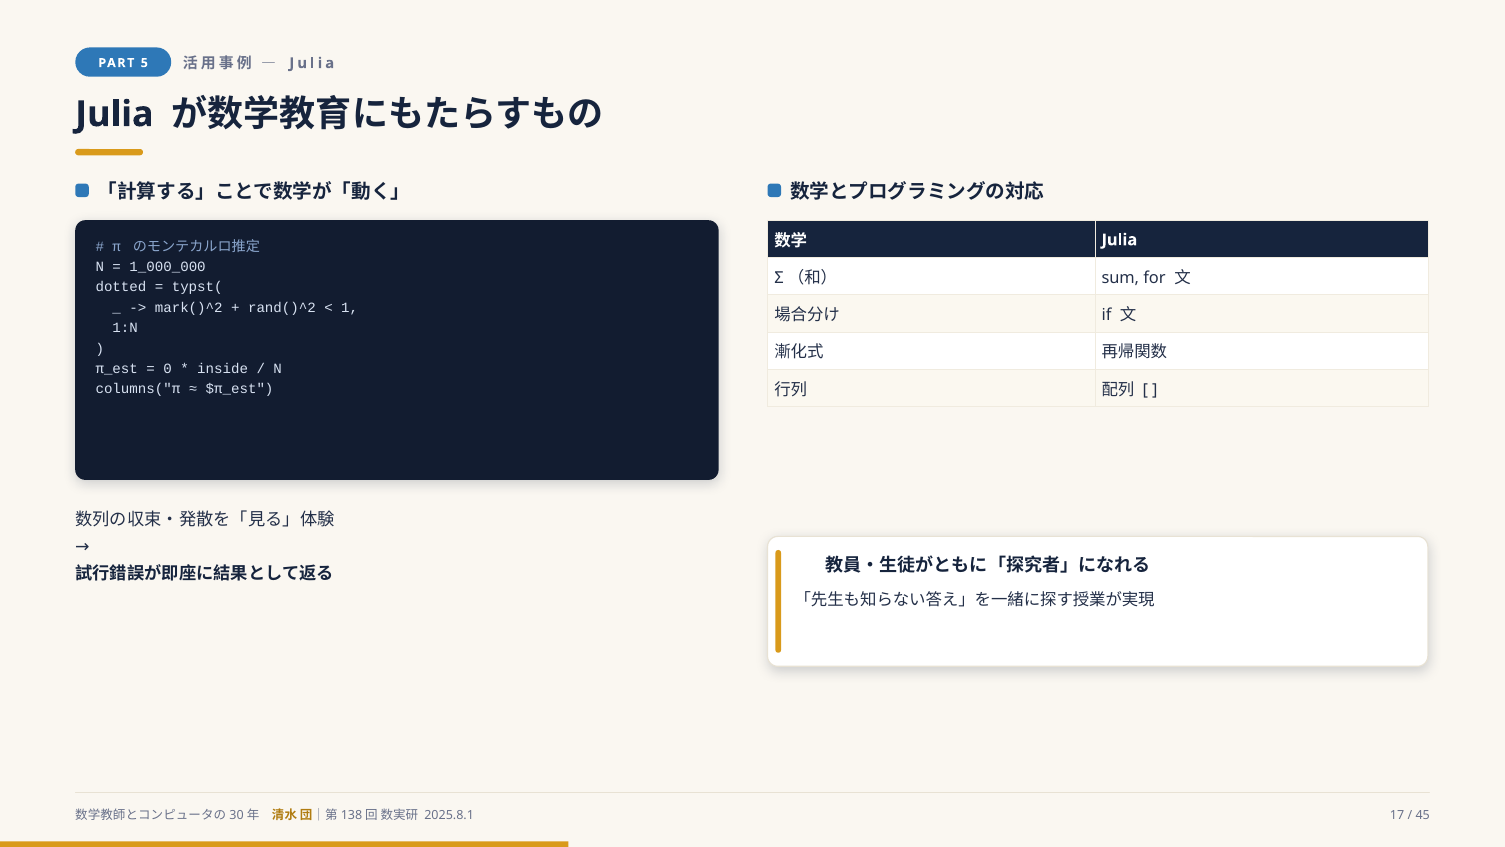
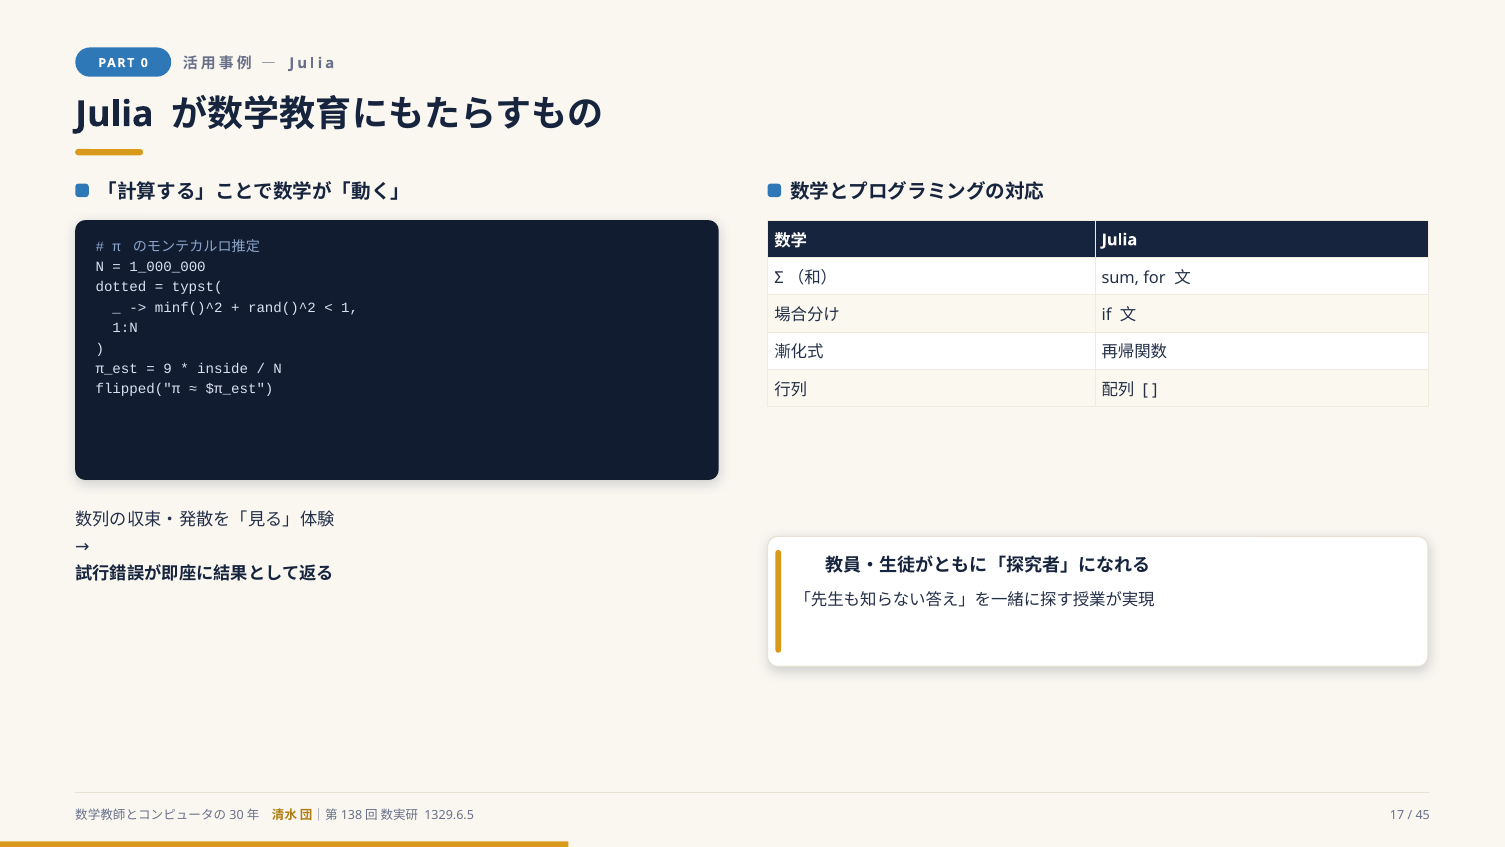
5: 5 -> 0
mark()^2: mark()^2 -> minf()^2
0: 0 -> 9
columns("π: columns("π -> flipped("π
2025.8.1: 2025.8.1 -> 1329.6.5
